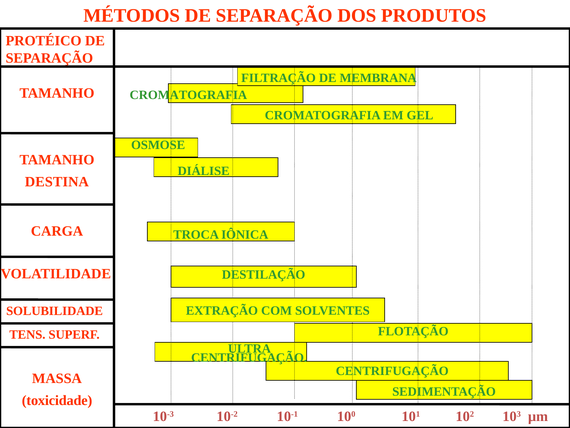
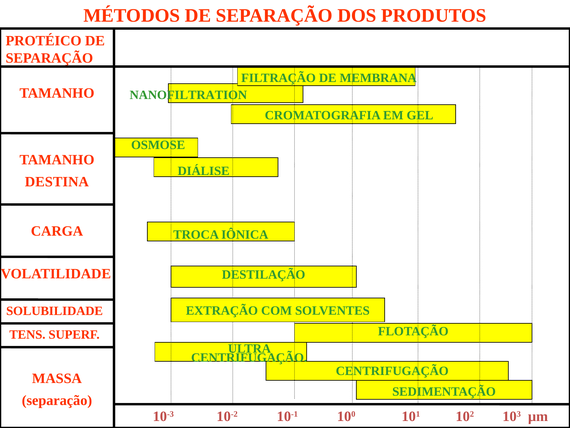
CROMATOGRAFIA at (188, 95): CROMATOGRAFIA -> NANOFILTRATION
toxicidade at (57, 400): toxicidade -> separação
